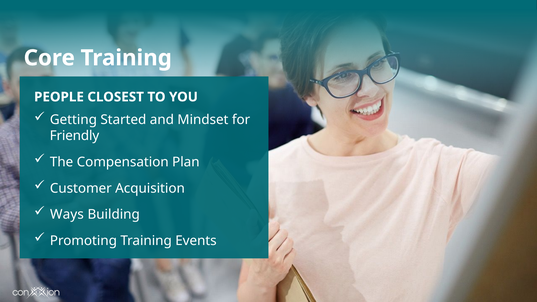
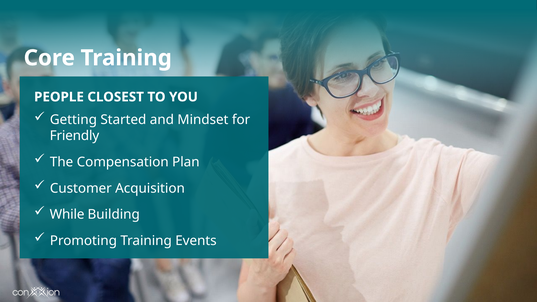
Ways: Ways -> While
